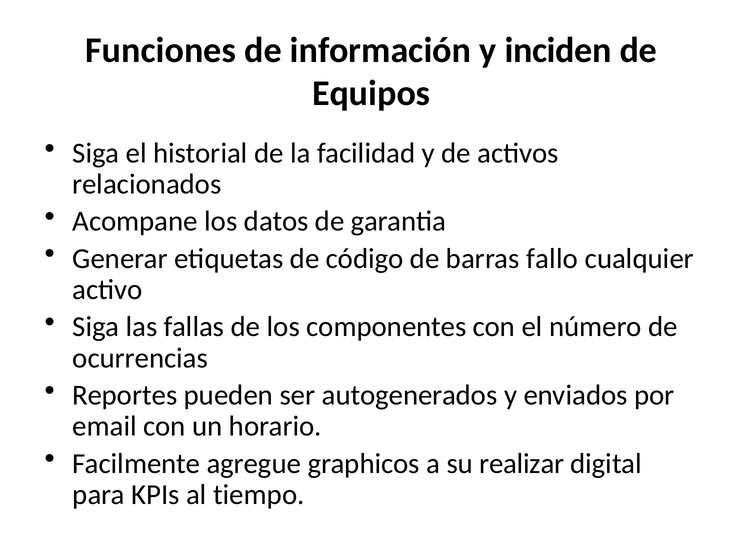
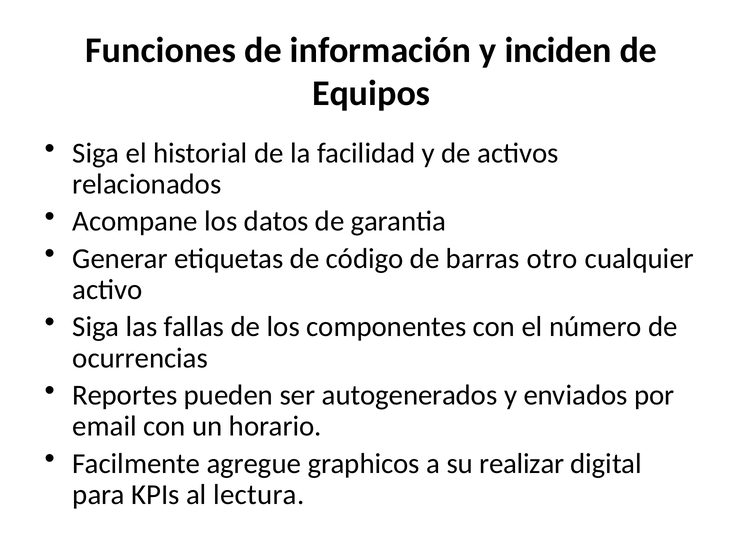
fallo: fallo -> otro
tiempo: tiempo -> lectura
